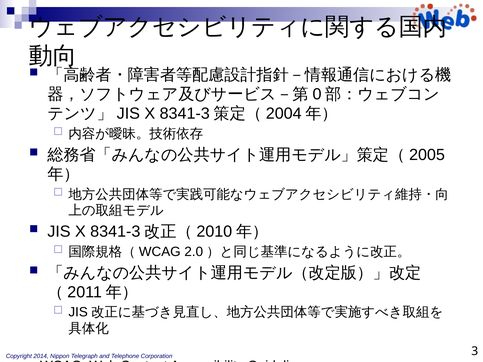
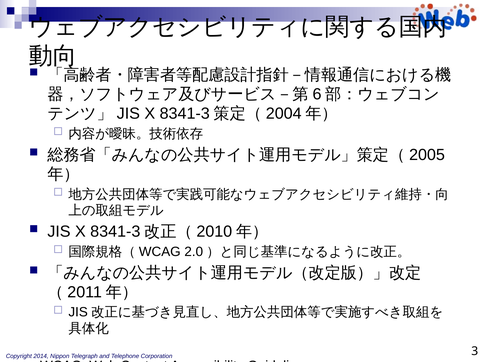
0: 0 -> 6
